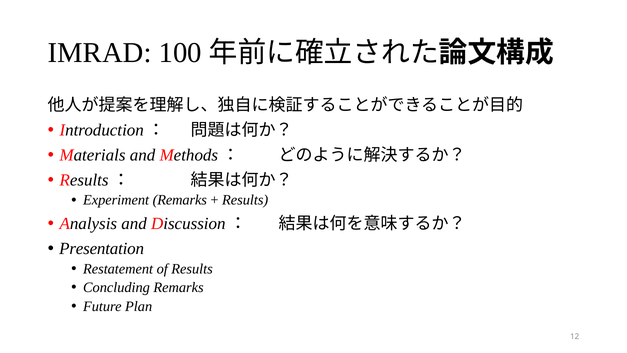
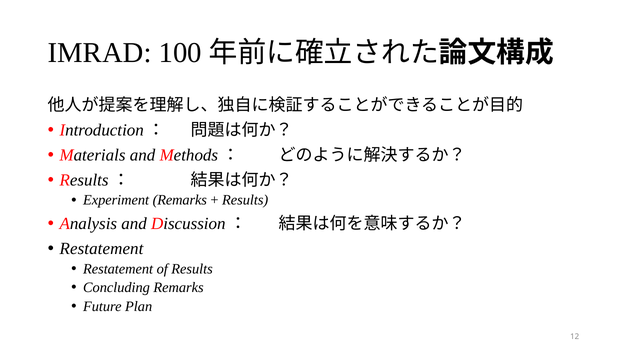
Presentation at (102, 248): Presentation -> Restatement
